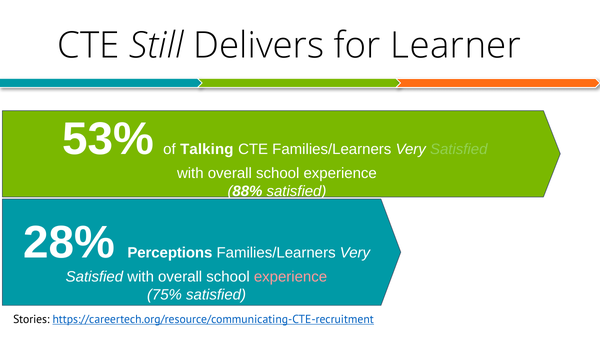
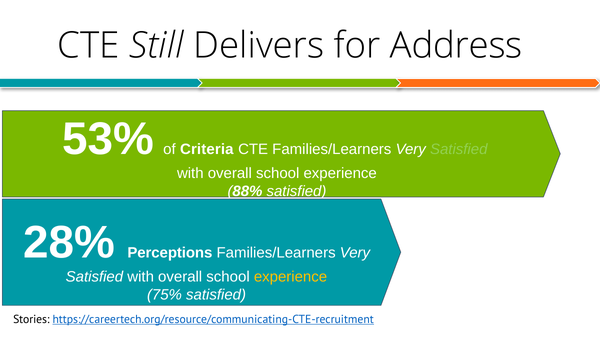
Learner: Learner -> Address
Talking: Talking -> Criteria
experience at (291, 277) colour: pink -> yellow
